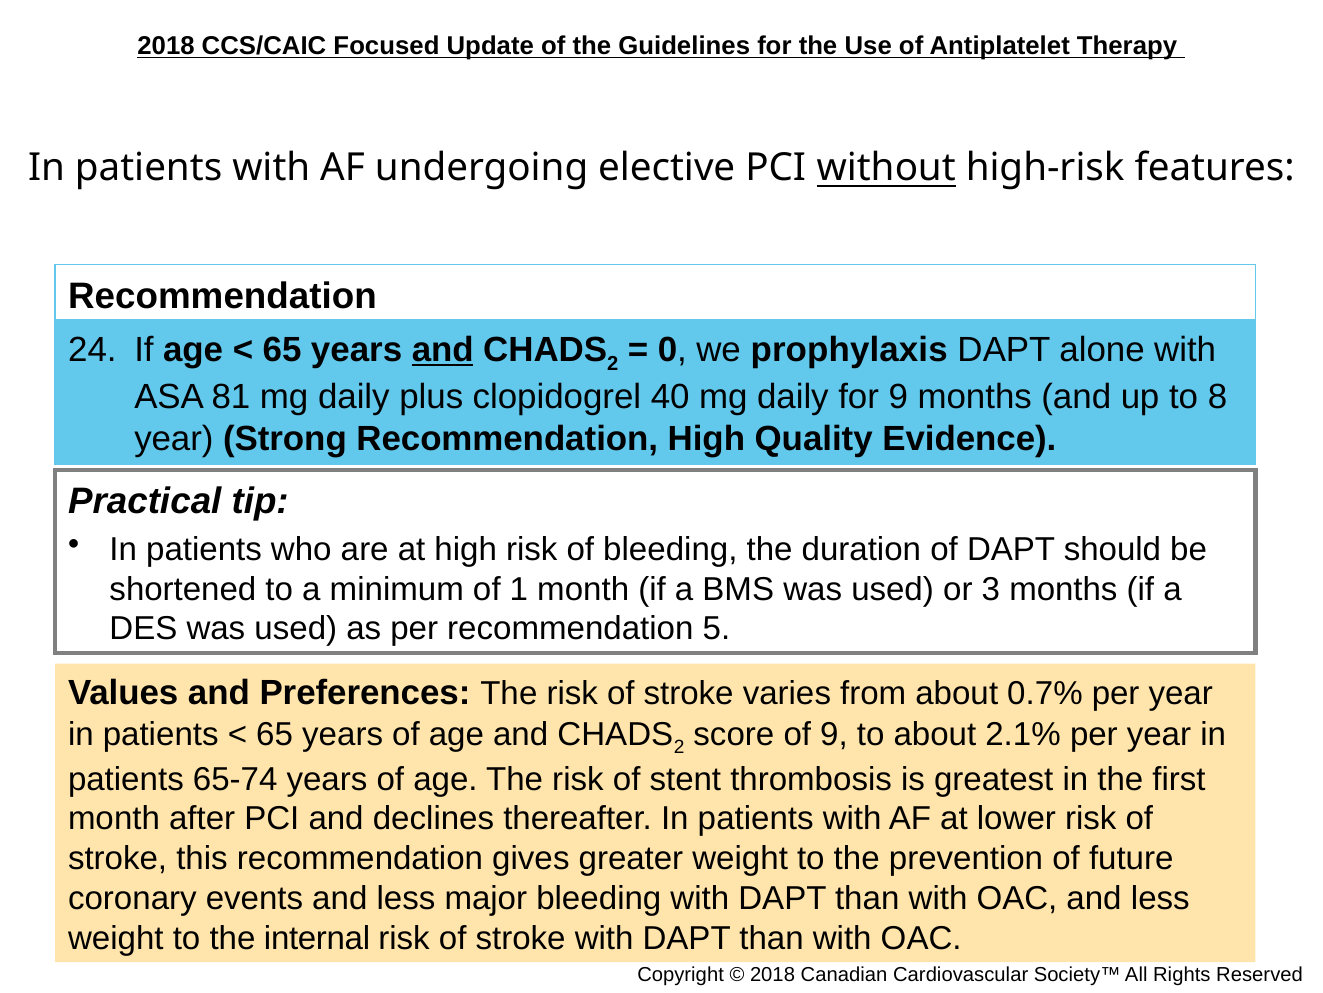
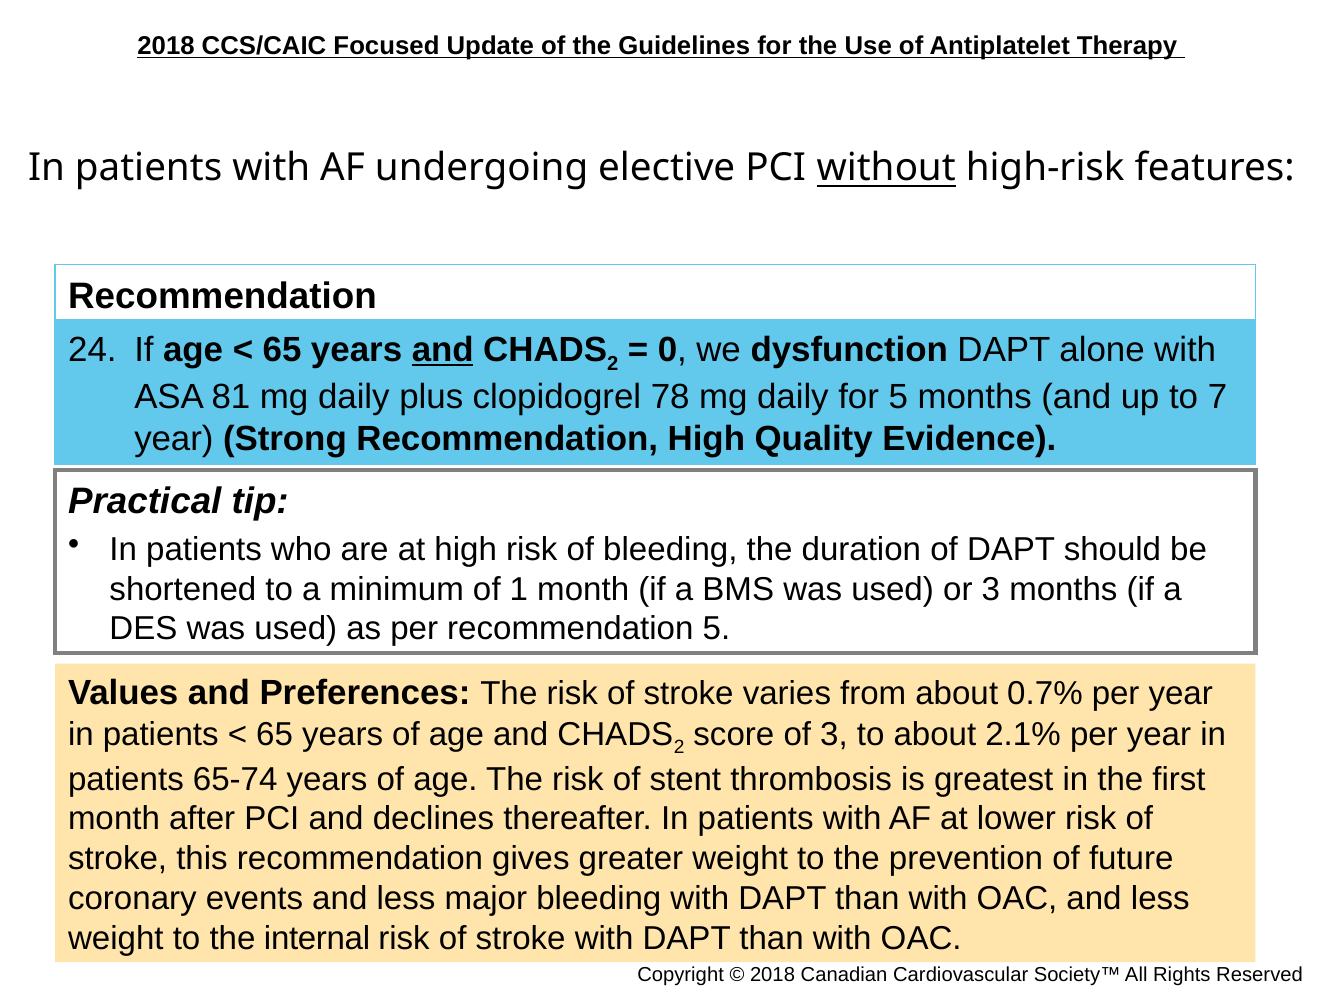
prophylaxis: prophylaxis -> dysfunction
40: 40 -> 78
for 9: 9 -> 5
8: 8 -> 7
of 9: 9 -> 3
